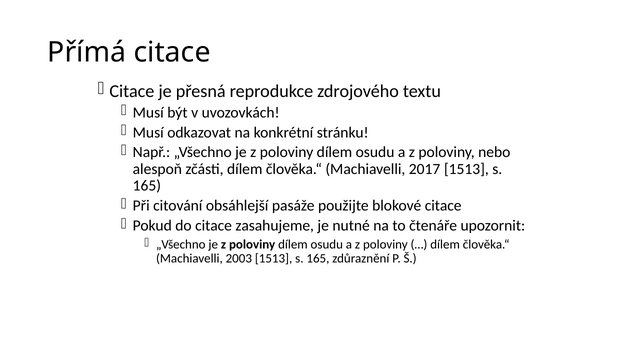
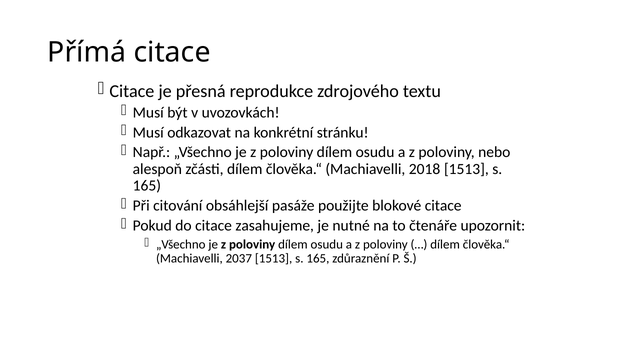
2017: 2017 -> 2018
2003: 2003 -> 2037
